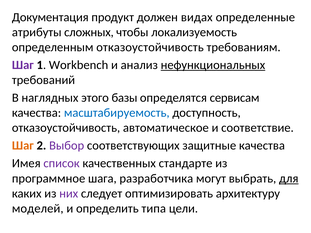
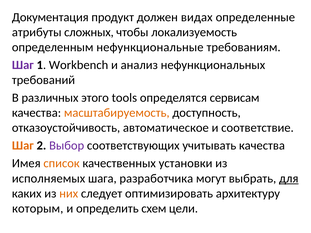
определенным отказоустойчивость: отказоустойчивость -> нефункциональные
нефункциональных underline: present -> none
наглядных: наглядных -> различных
базы: базы -> tools
масштабируемость colour: blue -> orange
защитные: защитные -> учитывать
список colour: purple -> orange
стандарте: стандарте -> установки
программное: программное -> исполняемых
них colour: purple -> orange
моделей: моделей -> которым
типа: типа -> схем
